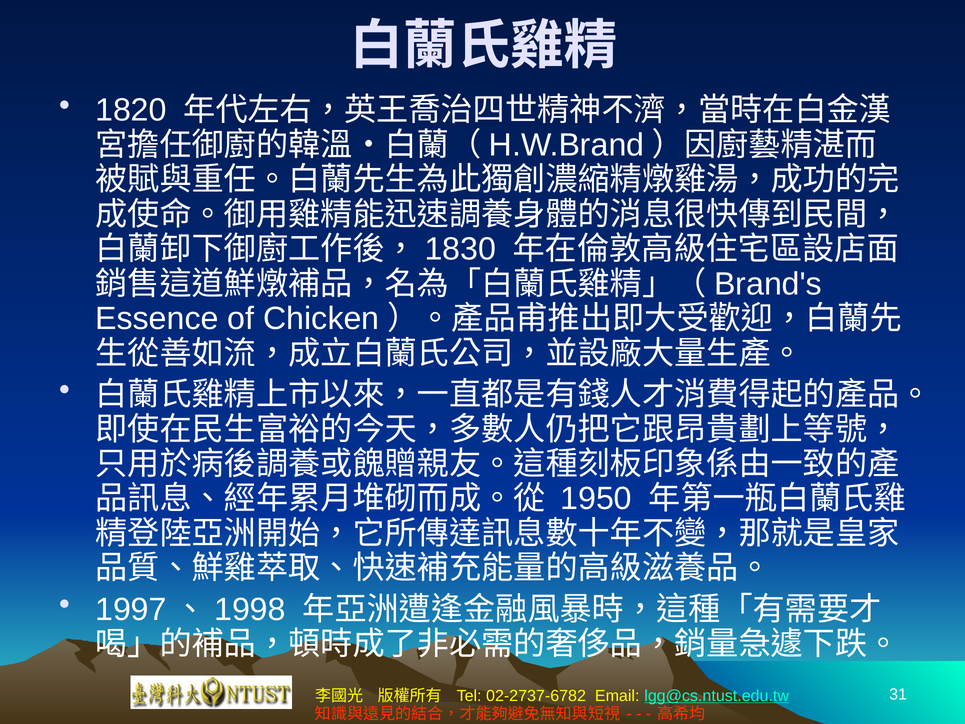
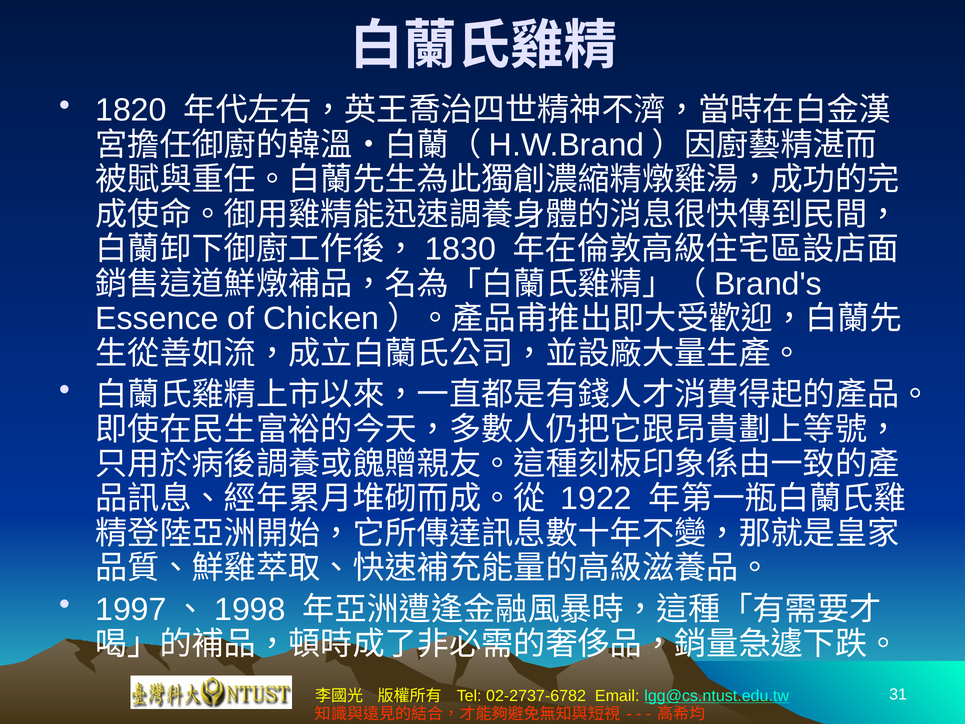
1950: 1950 -> 1922
